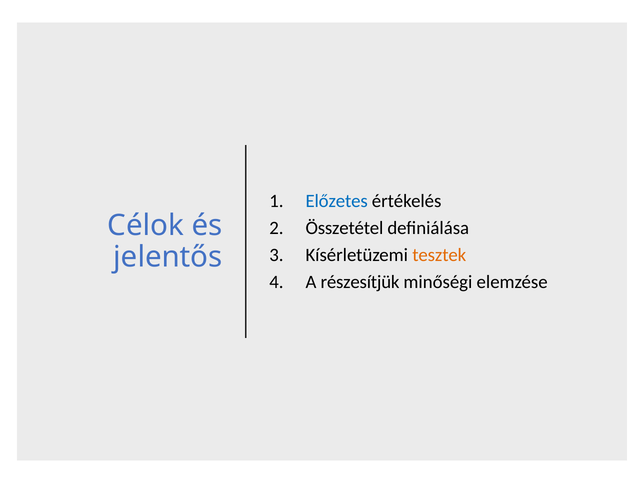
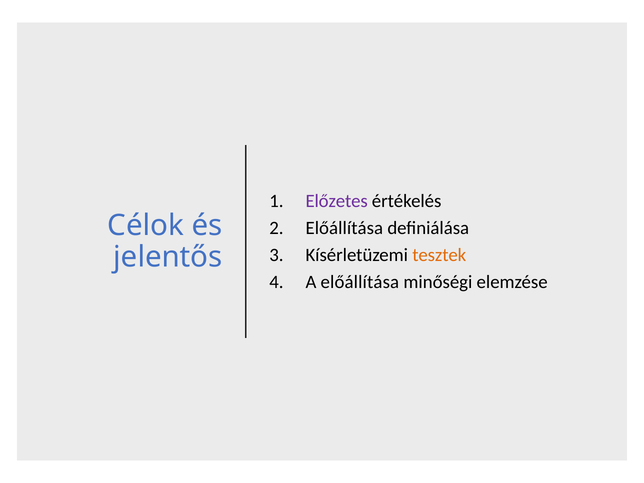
Előzetes colour: blue -> purple
Összetétel at (344, 228): Összetétel -> Előállítása
A részesítjük: részesítjük -> előállítása
